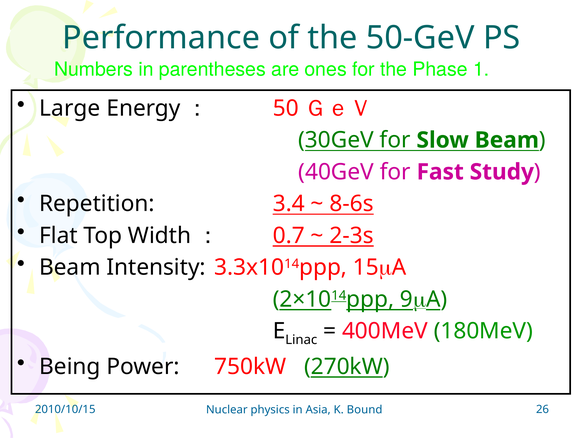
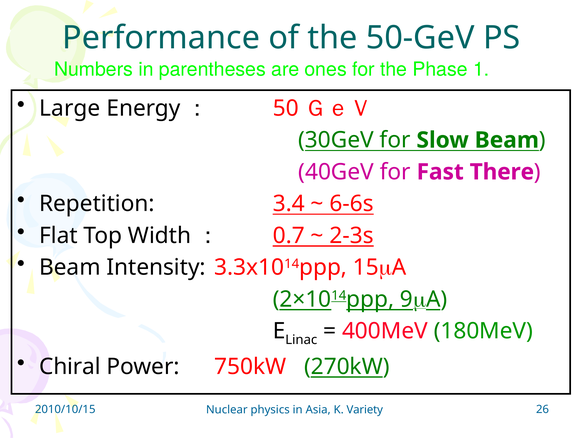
Study: Study -> There
8-6s: 8-6s -> 6-6s
Being: Being -> Chiral
Bound: Bound -> Variety
